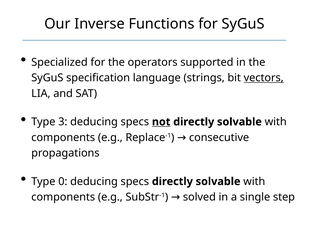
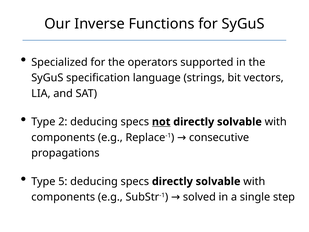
vectors underline: present -> none
3: 3 -> 2
0: 0 -> 5
